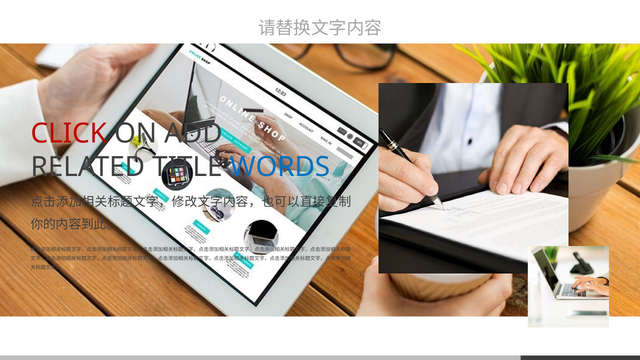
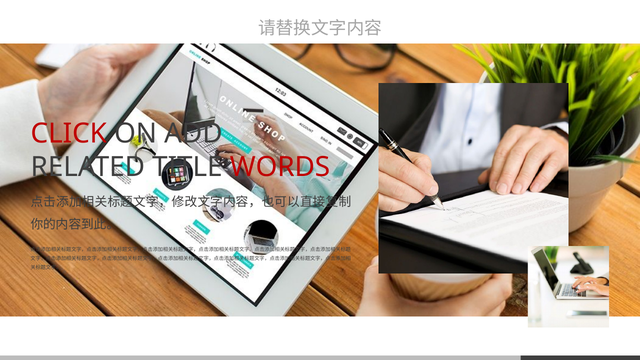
WORDS colour: blue -> red
